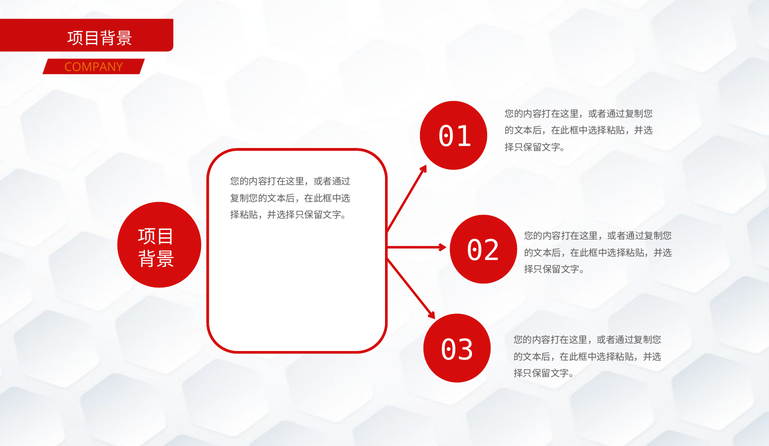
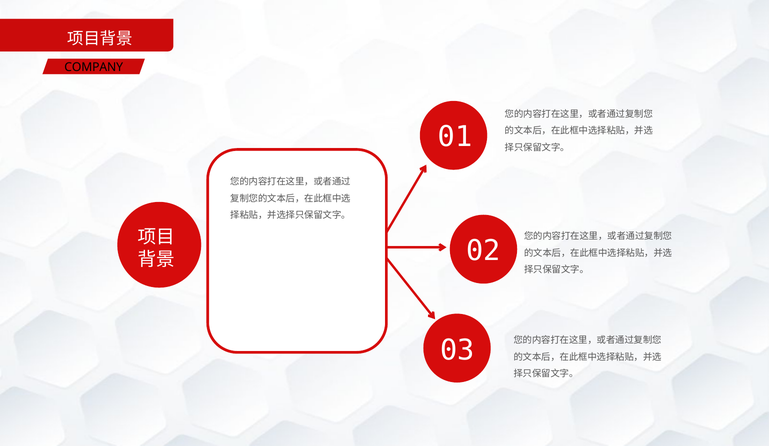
COMPANY colour: orange -> black
